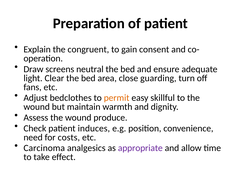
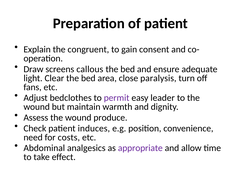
neutral: neutral -> callous
guarding: guarding -> paralysis
permit colour: orange -> purple
skillful: skillful -> leader
Carcinoma: Carcinoma -> Abdominal
